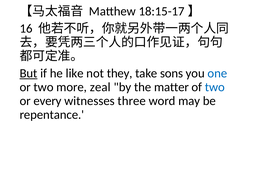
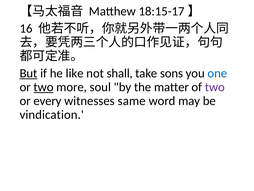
they: they -> shall
two at (44, 87) underline: none -> present
zeal: zeal -> soul
two at (215, 87) colour: blue -> purple
three: three -> same
repentance: repentance -> vindication
